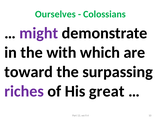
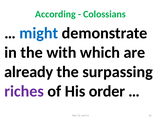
Ourselves: Ourselves -> According
might colour: purple -> blue
toward: toward -> already
great: great -> order
